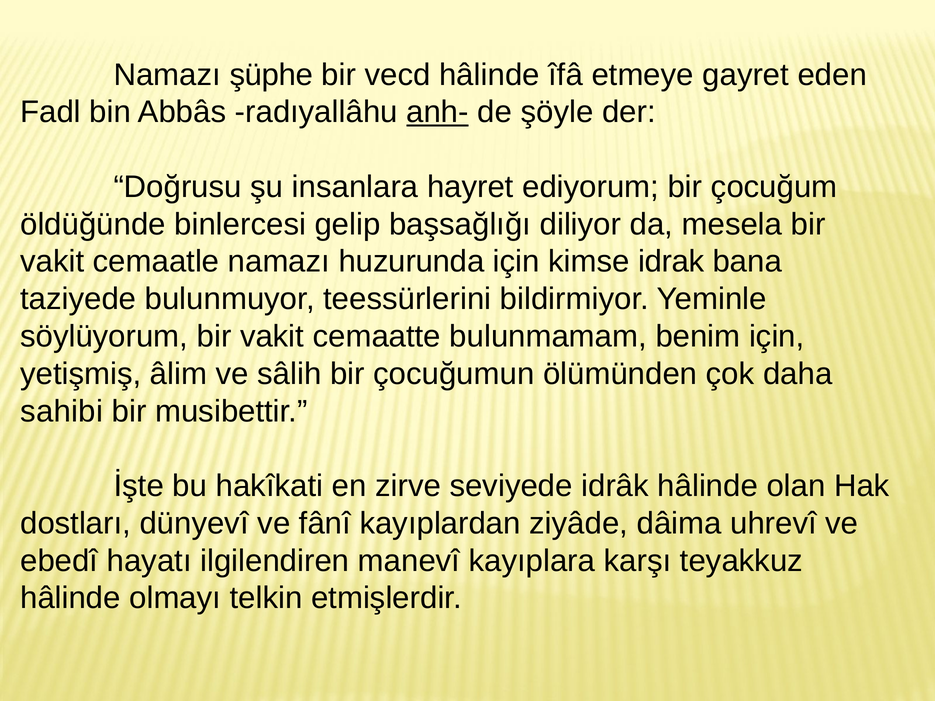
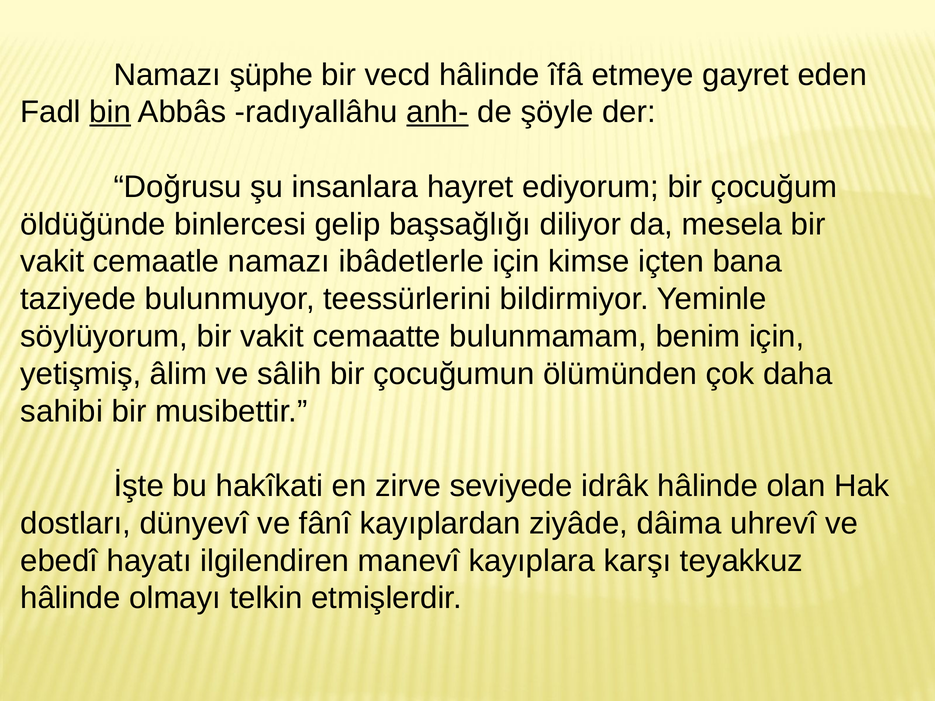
bin underline: none -> present
huzurunda: huzurunda -> ibâdetlerle
idrak: idrak -> içten
